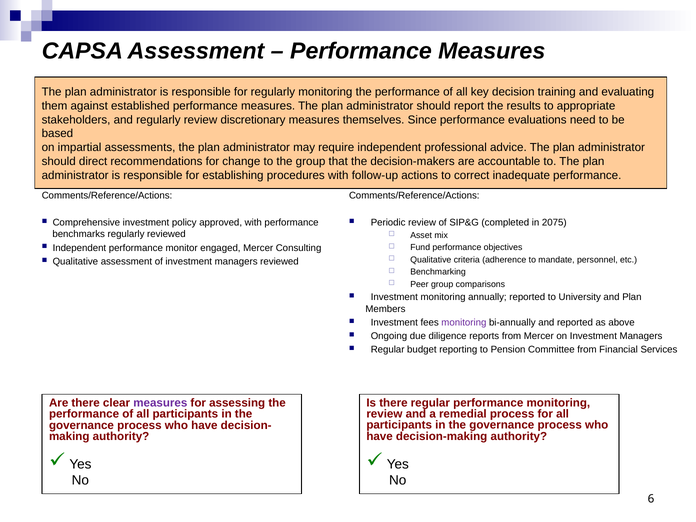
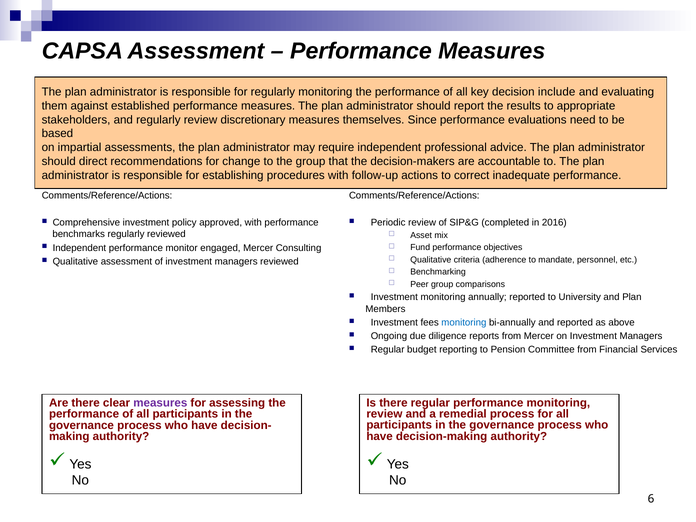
training: training -> include
2075: 2075 -> 2016
monitoring at (464, 322) colour: purple -> blue
